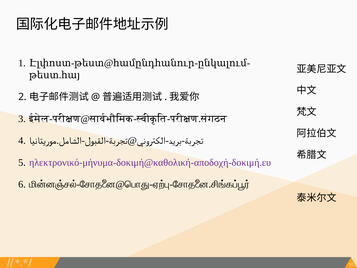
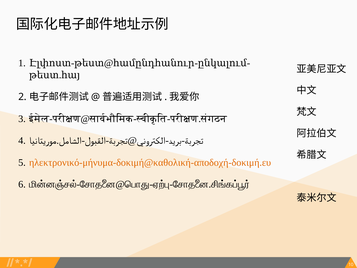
ηλεκτρονικό-μήνυμα-δοκιμή@καθολική-αποδοχή-δοκιμή.ευ colour: purple -> orange
